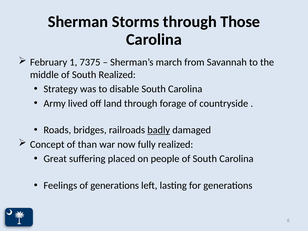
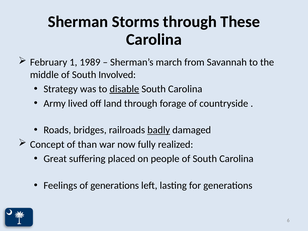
Those: Those -> These
7375: 7375 -> 1989
South Realized: Realized -> Involved
disable underline: none -> present
